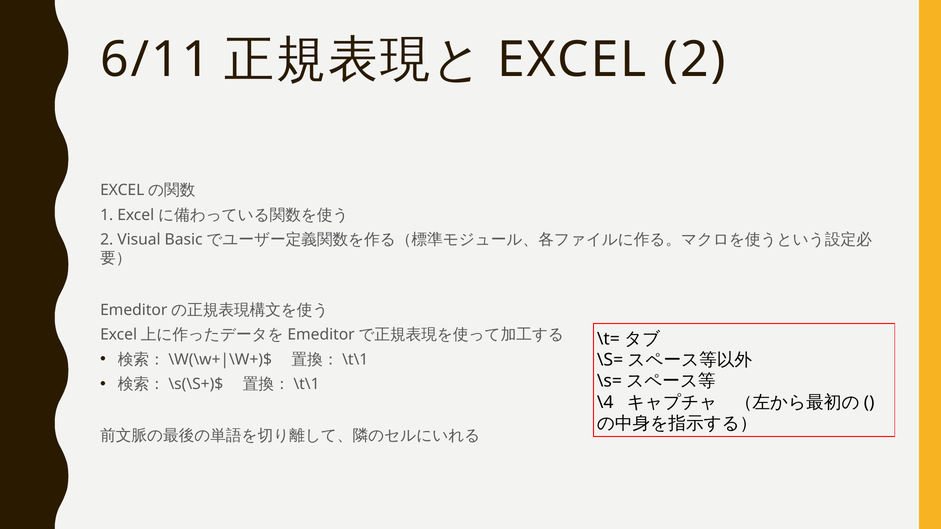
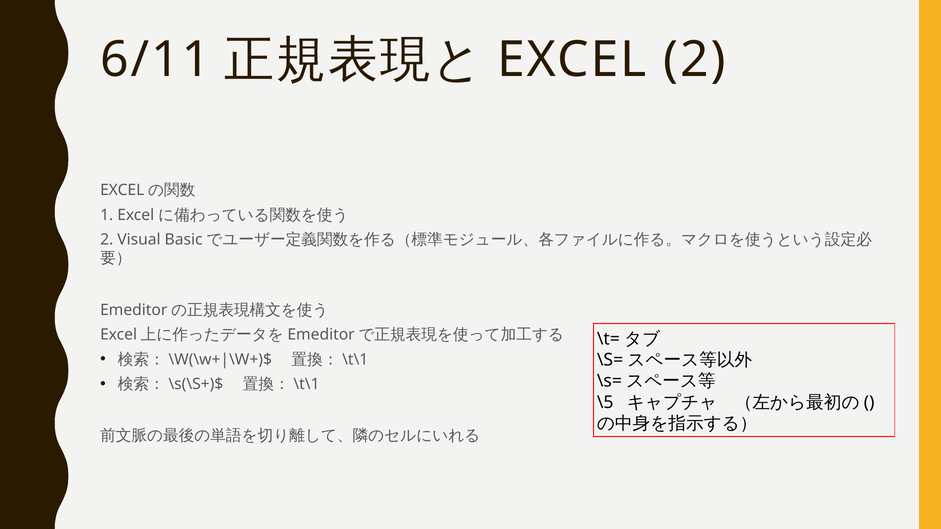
\4: \4 -> \5
